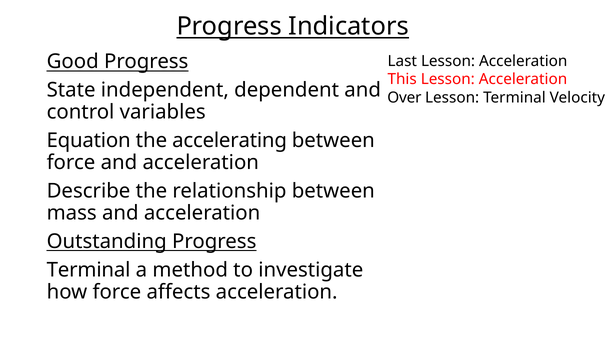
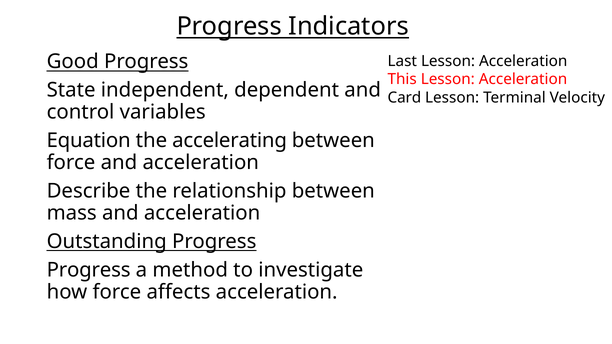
Over: Over -> Card
Terminal at (89, 270): Terminal -> Progress
